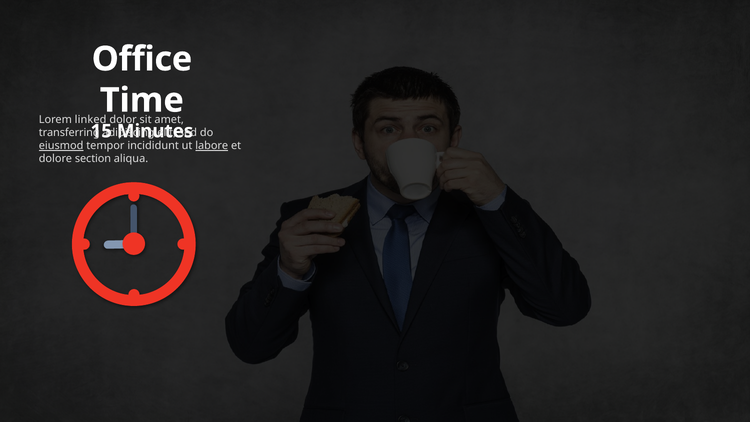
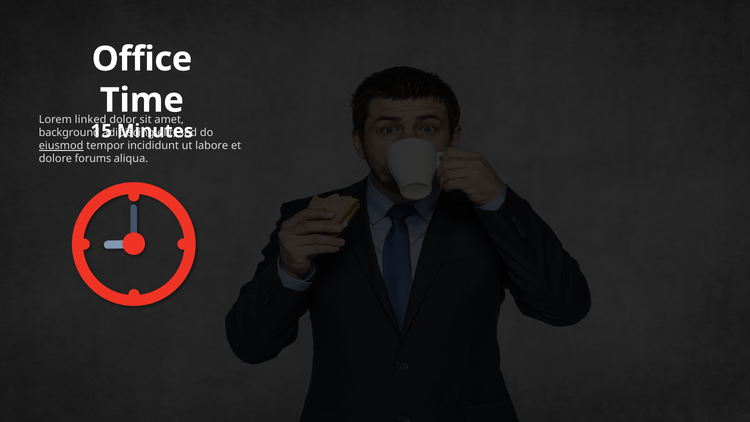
transferring: transferring -> background
labore underline: present -> none
section: section -> forums
